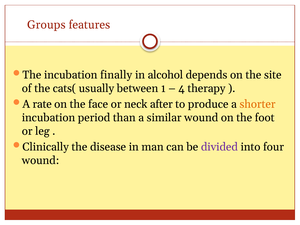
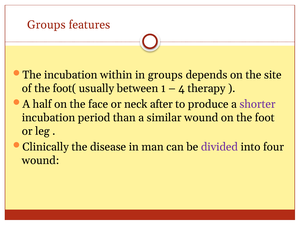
finally: finally -> within
in alcohol: alcohol -> groups
cats(: cats( -> foot(
rate: rate -> half
shorter colour: orange -> purple
